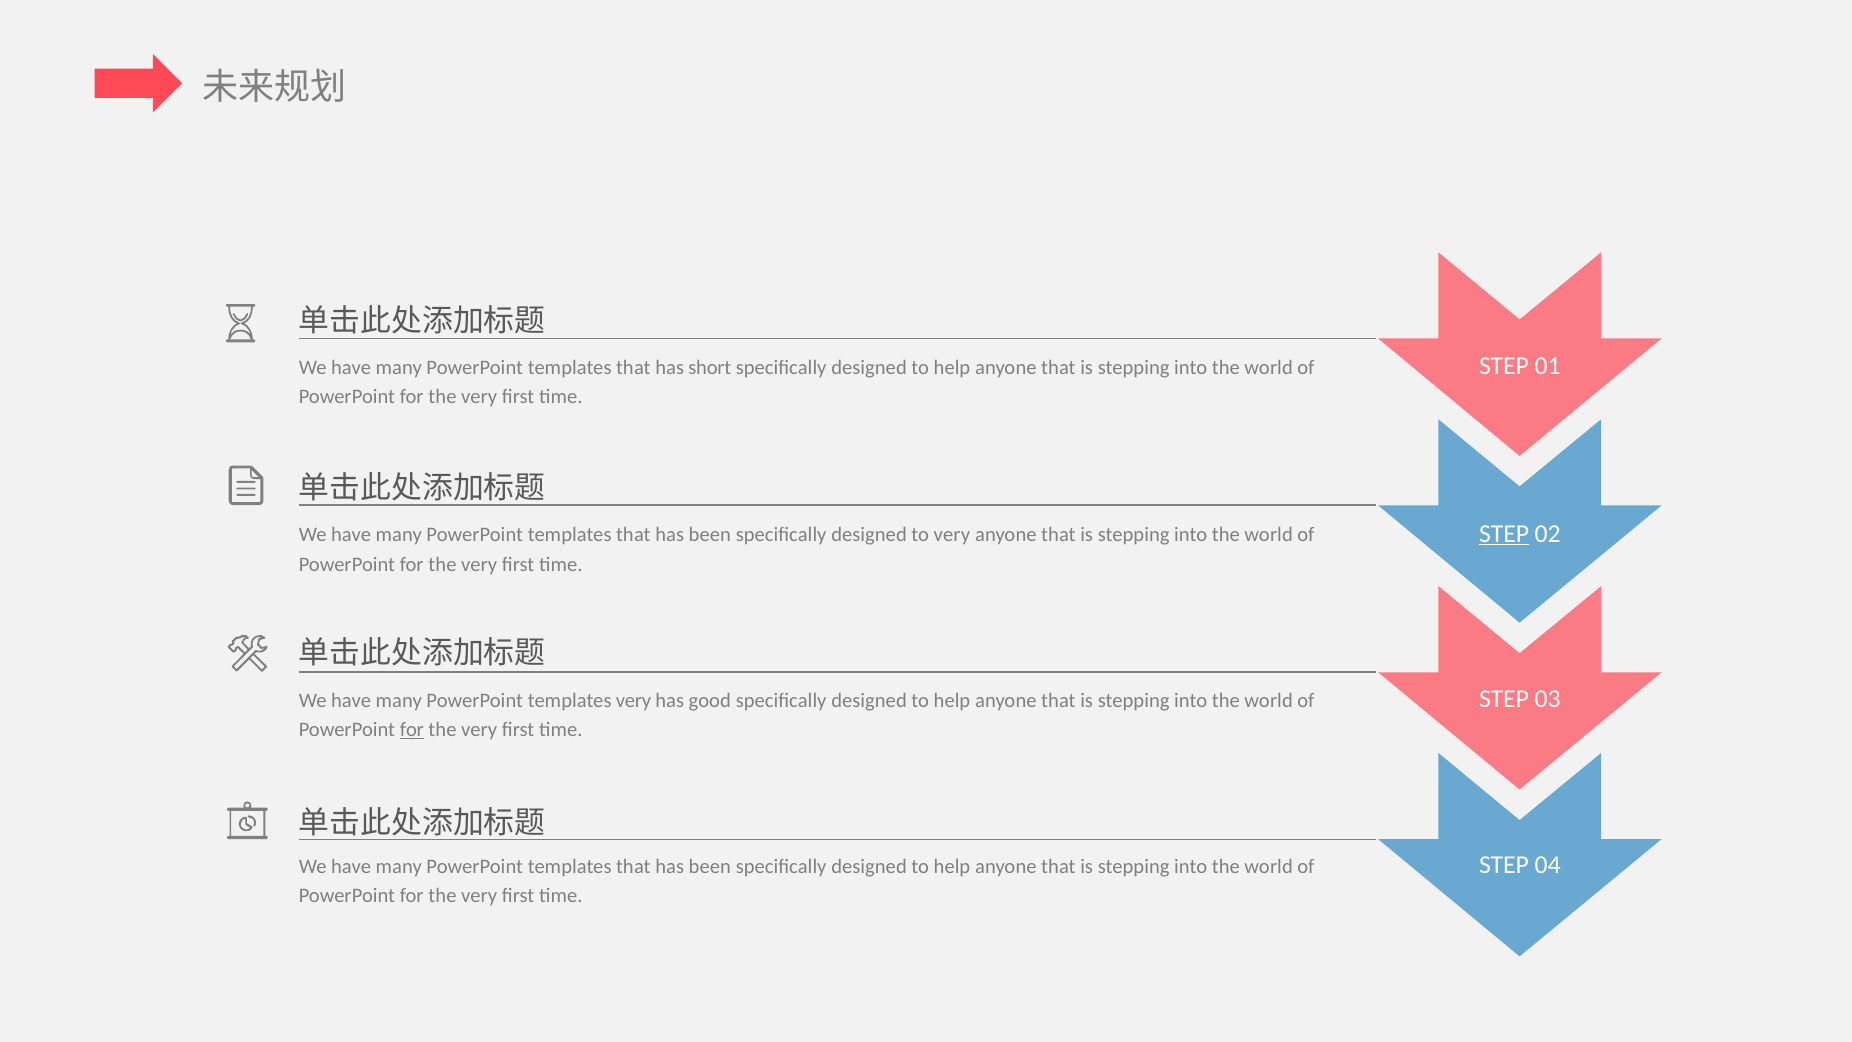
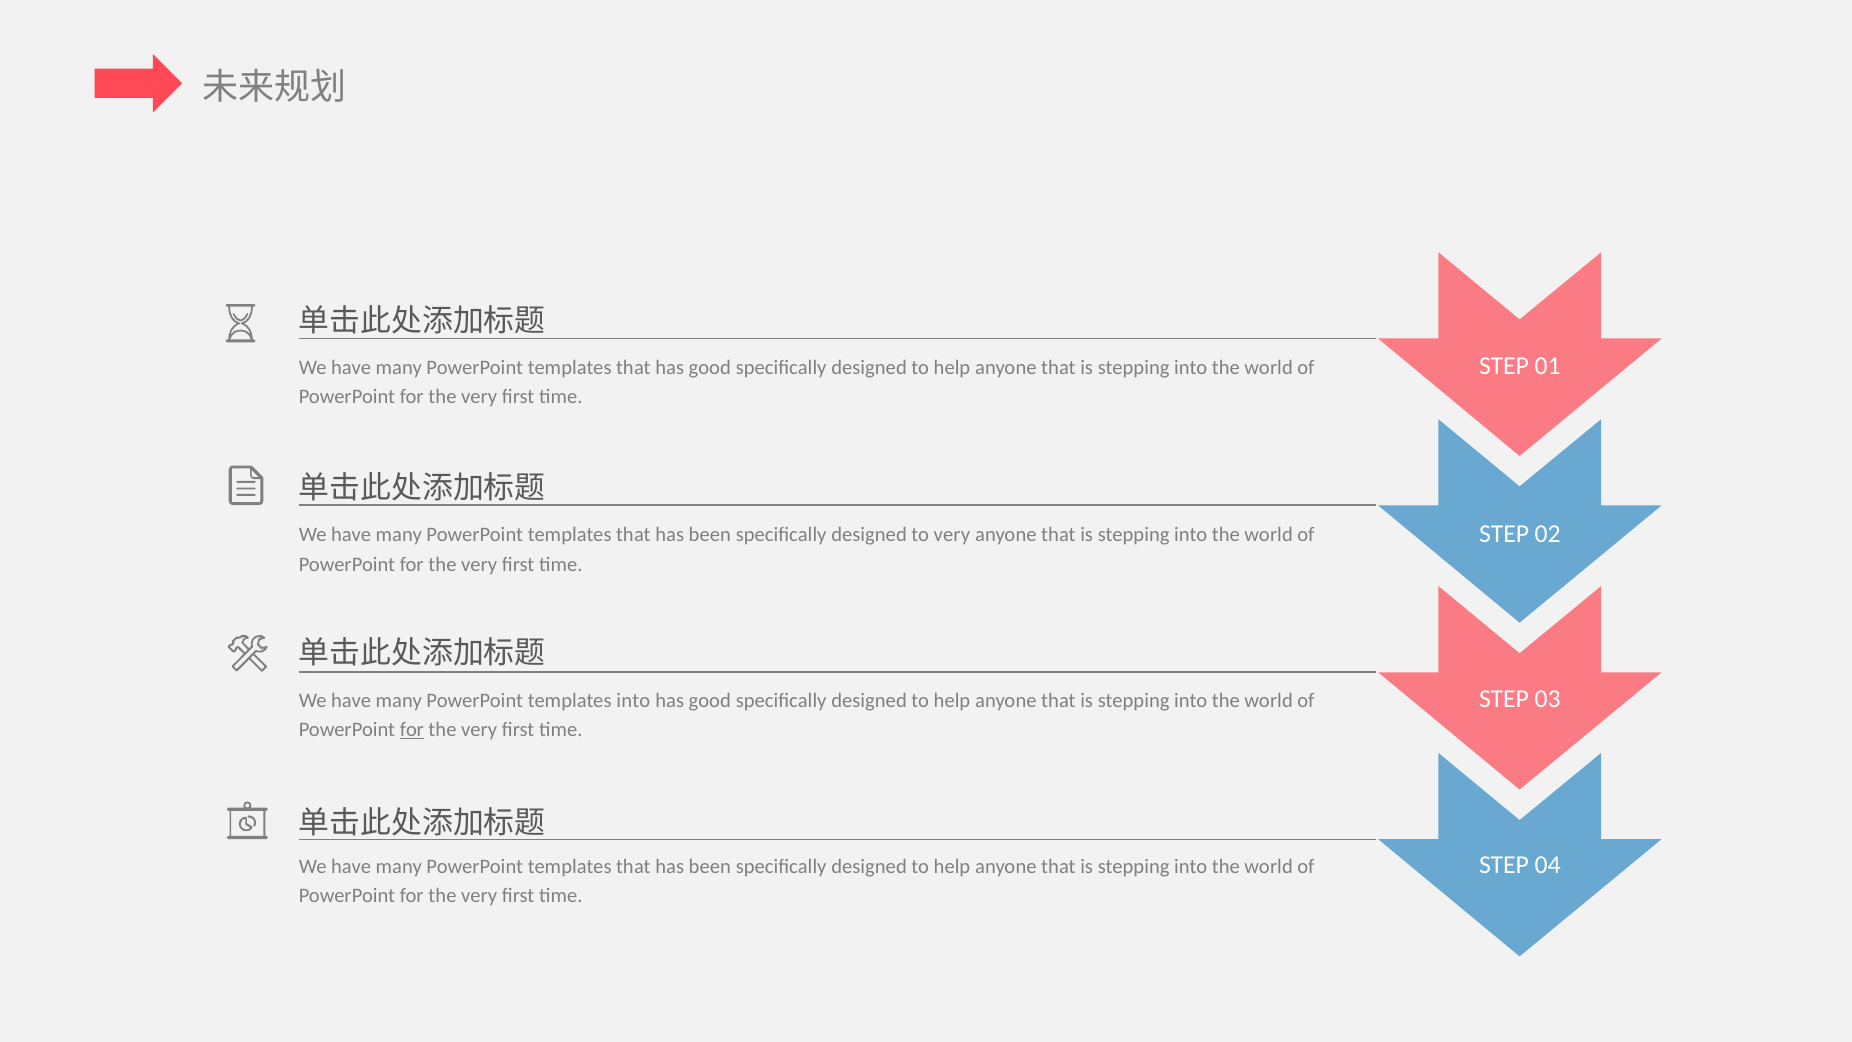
that has short: short -> good
STEP at (1504, 533) underline: present -> none
templates very: very -> into
